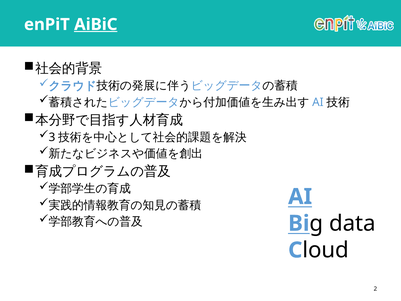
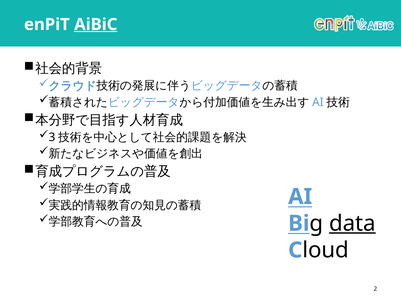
data underline: none -> present
